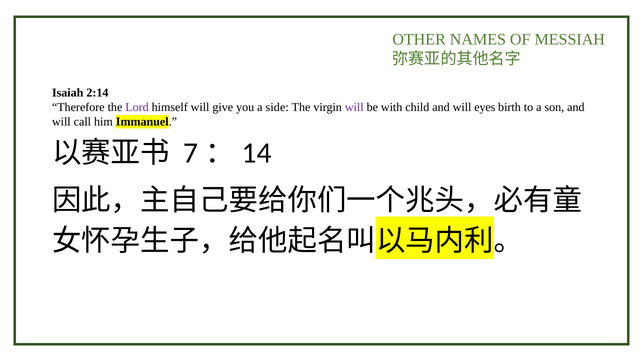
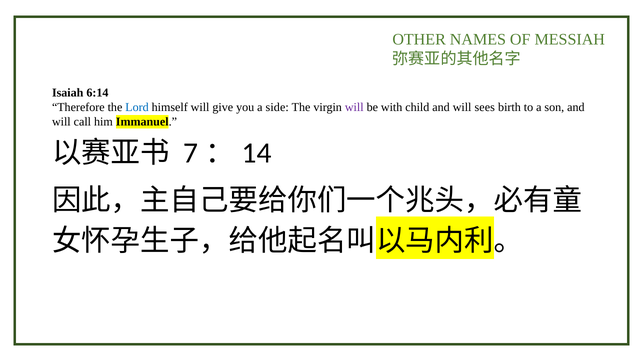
2:14: 2:14 -> 6:14
Lord colour: purple -> blue
eyes: eyes -> sees
